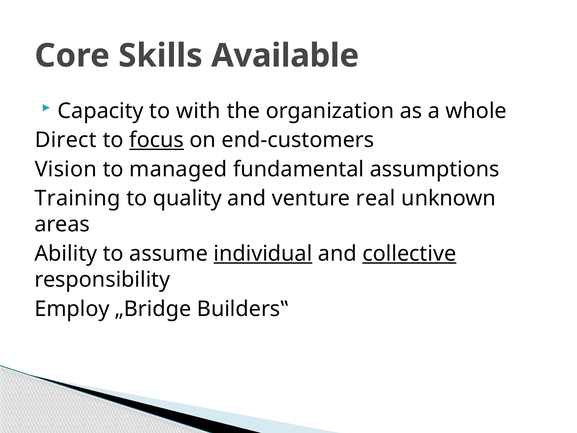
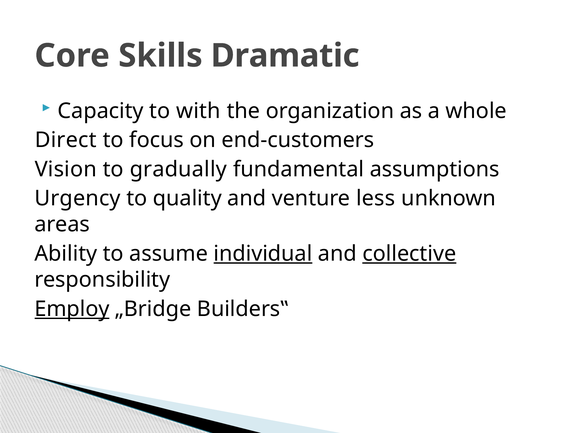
Available: Available -> Dramatic
focus underline: present -> none
managed: managed -> gradually
Training: Training -> Urgency
real: real -> less
Employ underline: none -> present
